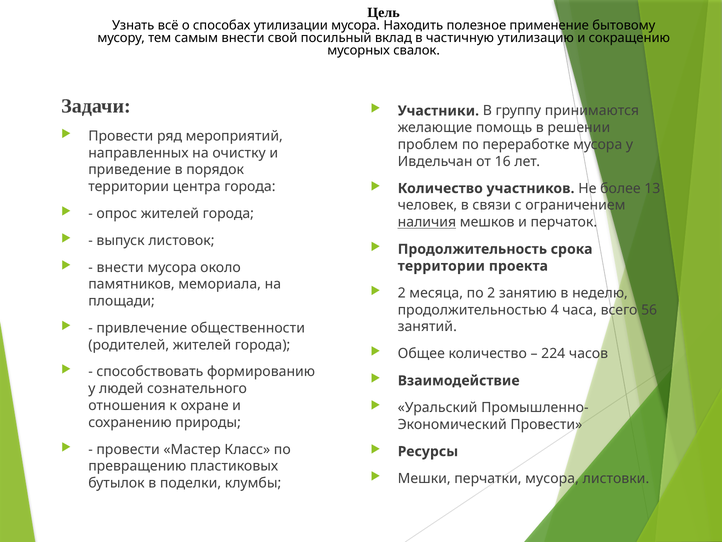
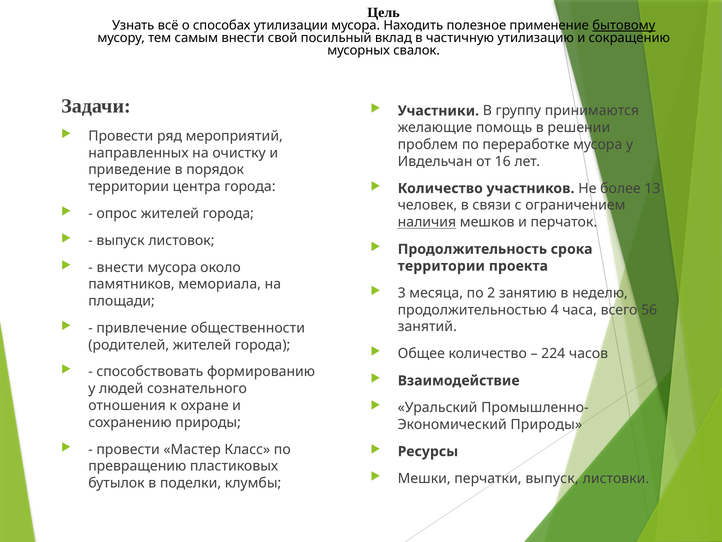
бытовому underline: none -> present
2 at (402, 293): 2 -> 3
Провести at (546, 424): Провести -> Природы
перчатки мусора: мусора -> выпуск
